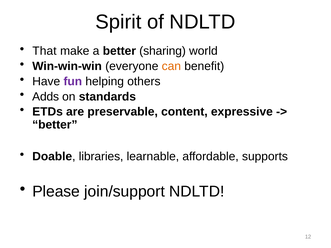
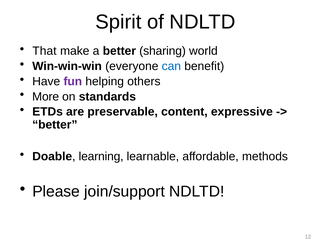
can colour: orange -> blue
Adds: Adds -> More
libraries: libraries -> learning
supports: supports -> methods
